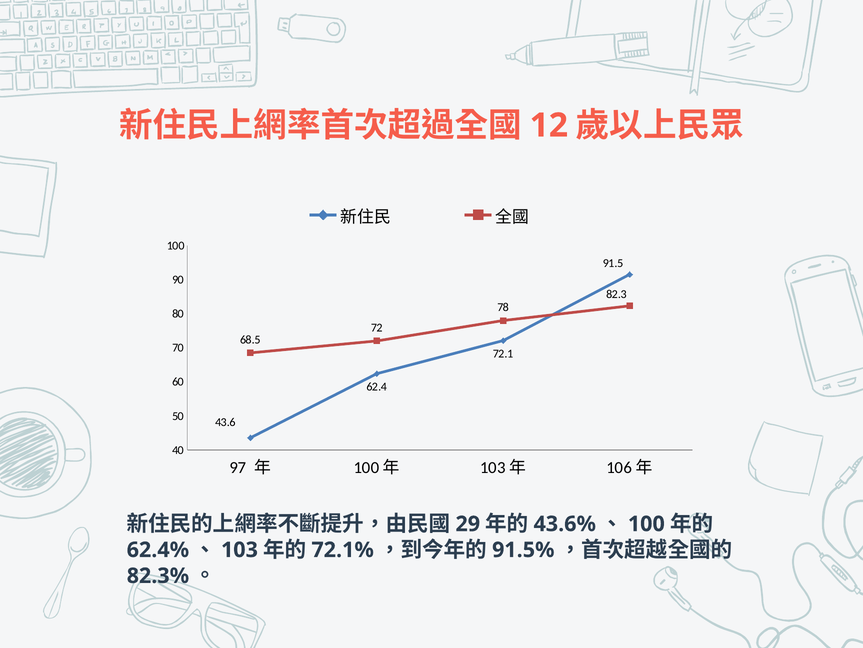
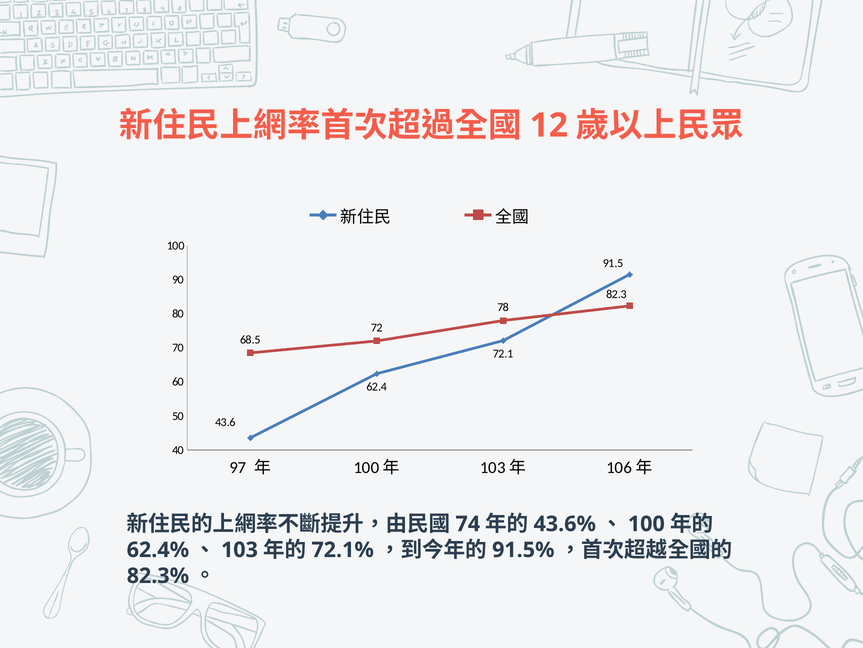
29: 29 -> 74
